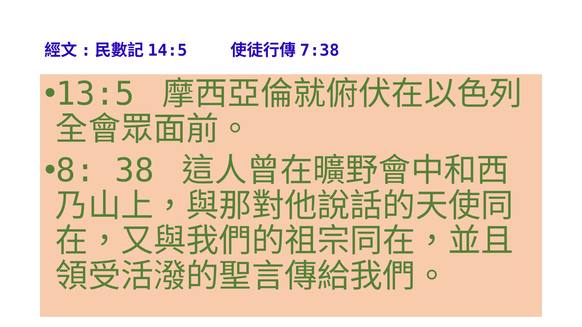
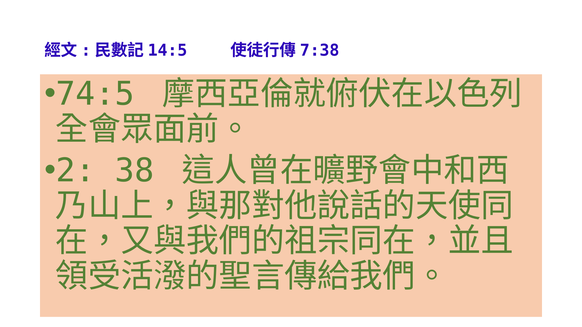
13:5: 13:5 -> 74:5
8: 8 -> 2
